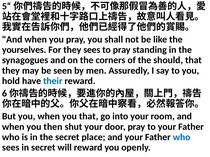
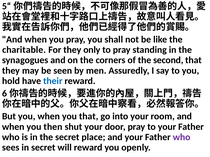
yourselves: yourselves -> charitable
they sees: sees -> only
should: should -> second
who at (182, 137) colour: blue -> purple
